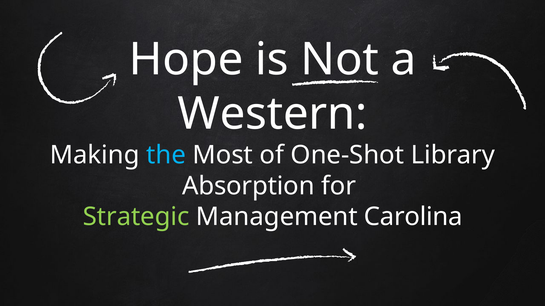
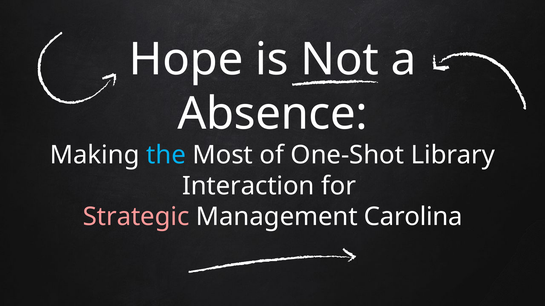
Western: Western -> Absence
Absorption: Absorption -> Interaction
Strategic colour: light green -> pink
